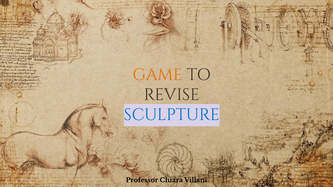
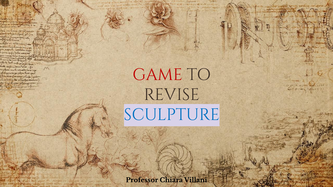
GAME colour: orange -> red
